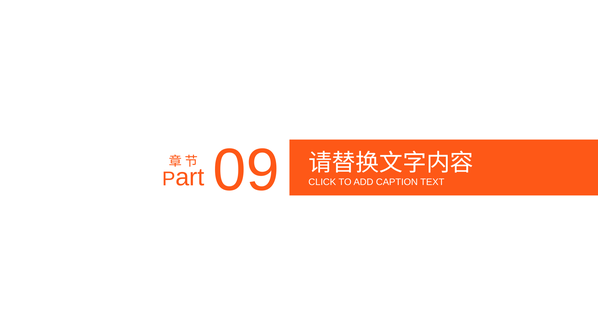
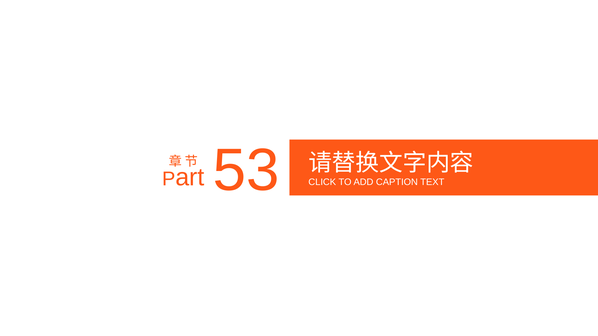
09: 09 -> 53
